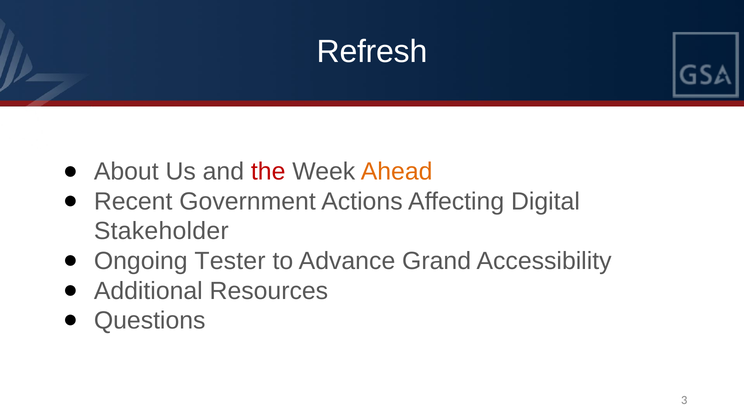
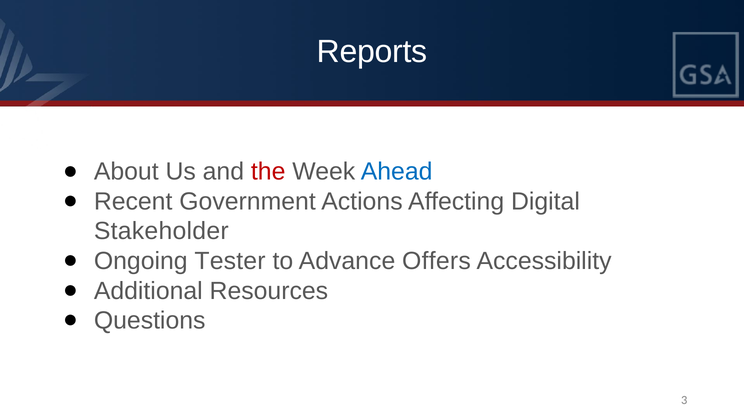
Refresh: Refresh -> Reports
Ahead colour: orange -> blue
Grand: Grand -> Offers
